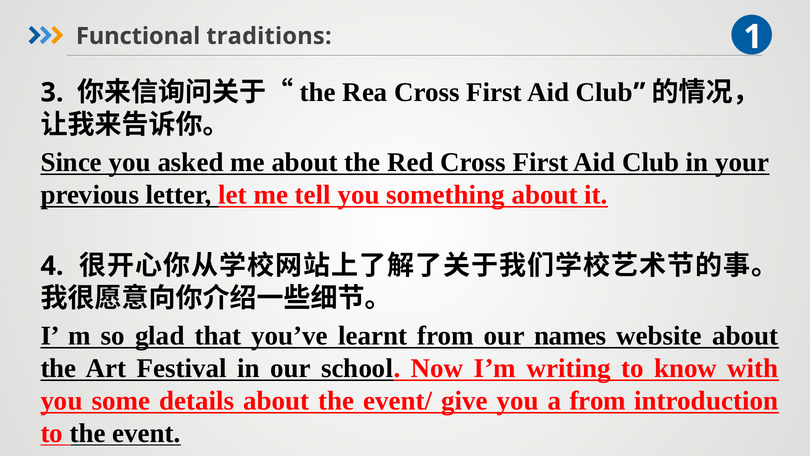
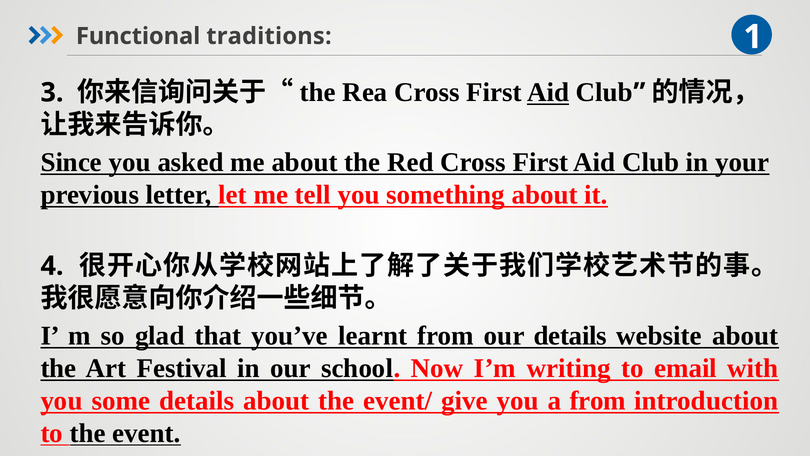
Aid at (548, 92) underline: none -> present
our names: names -> details
know: know -> email
